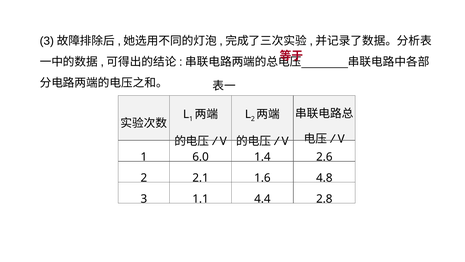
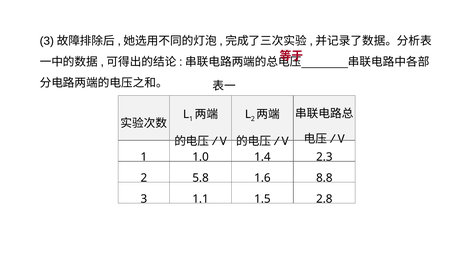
6.0: 6.0 -> 1.0
2.6: 2.6 -> 2.3
2.1: 2.1 -> 5.8
4.8: 4.8 -> 8.8
4.4: 4.4 -> 1.5
